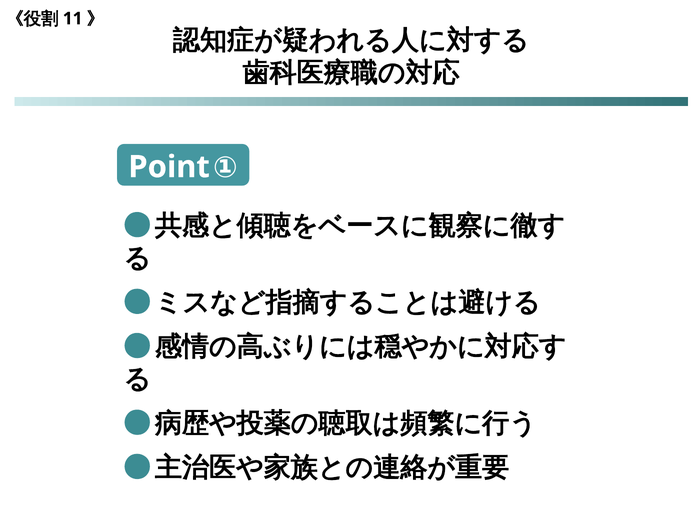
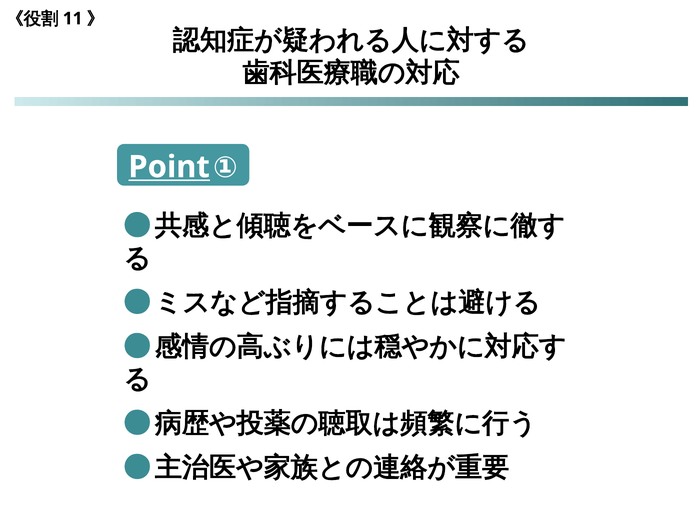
Point underline: none -> present
